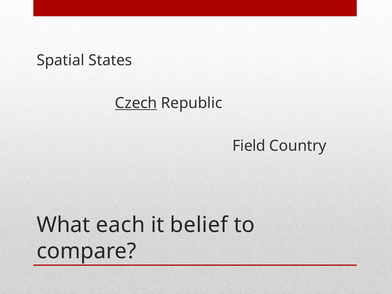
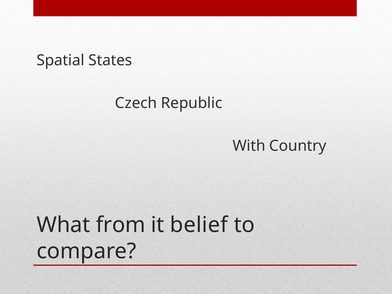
Czech underline: present -> none
Field: Field -> With
each: each -> from
